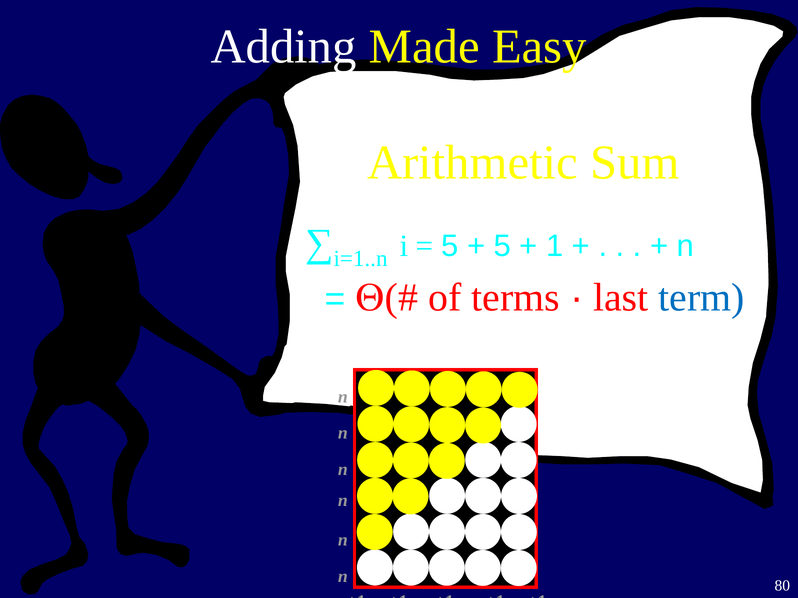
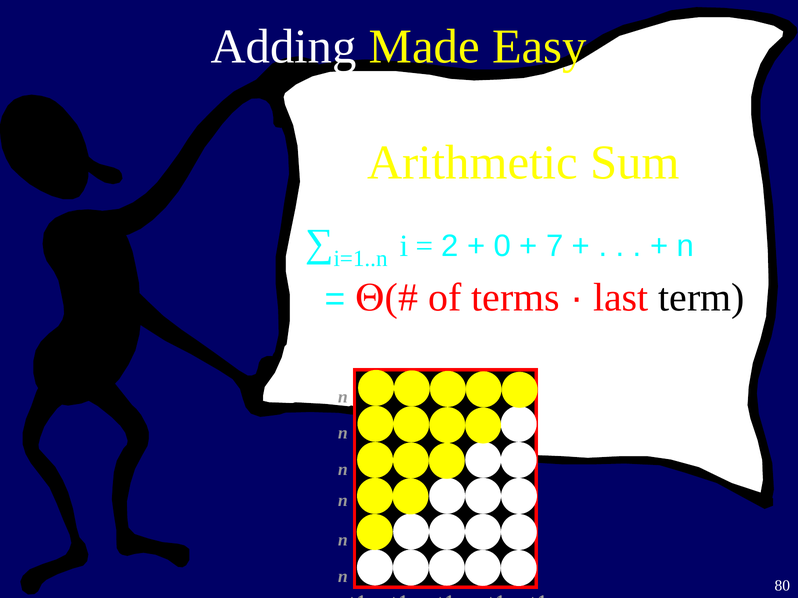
5 at (450, 246): 5 -> 2
5 at (502, 246): 5 -> 0
1: 1 -> 7
term colour: blue -> black
